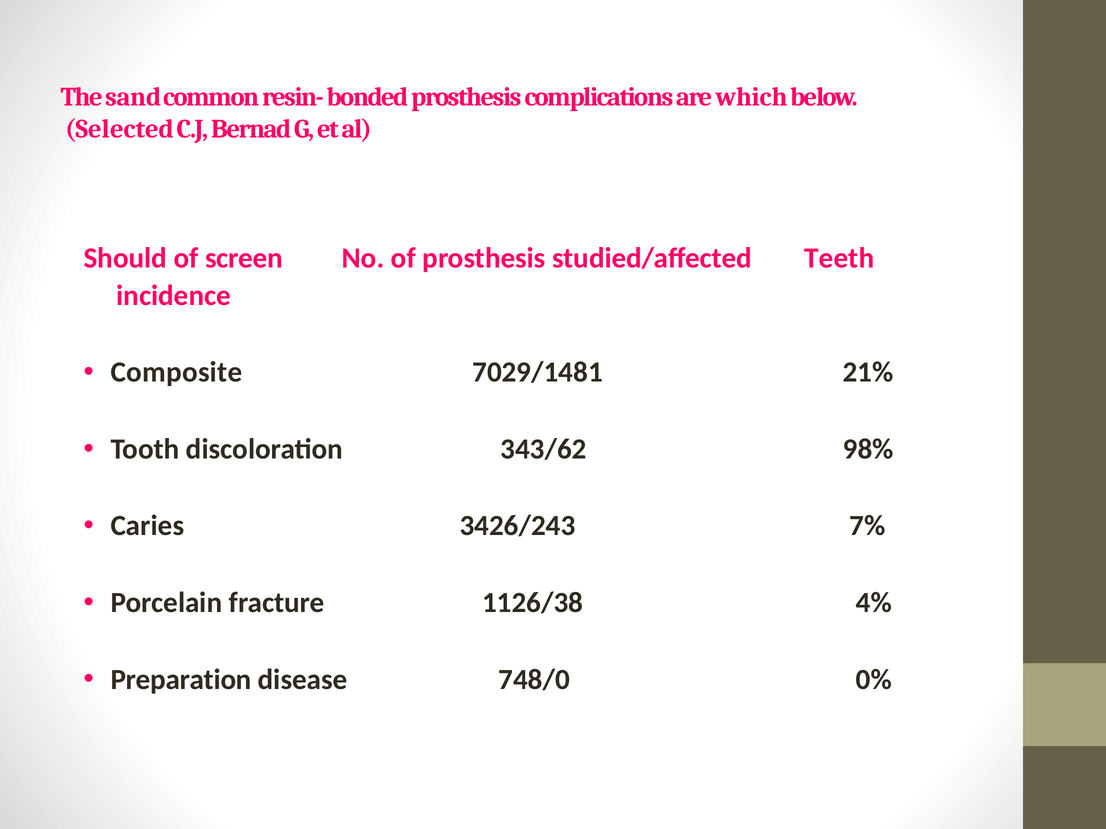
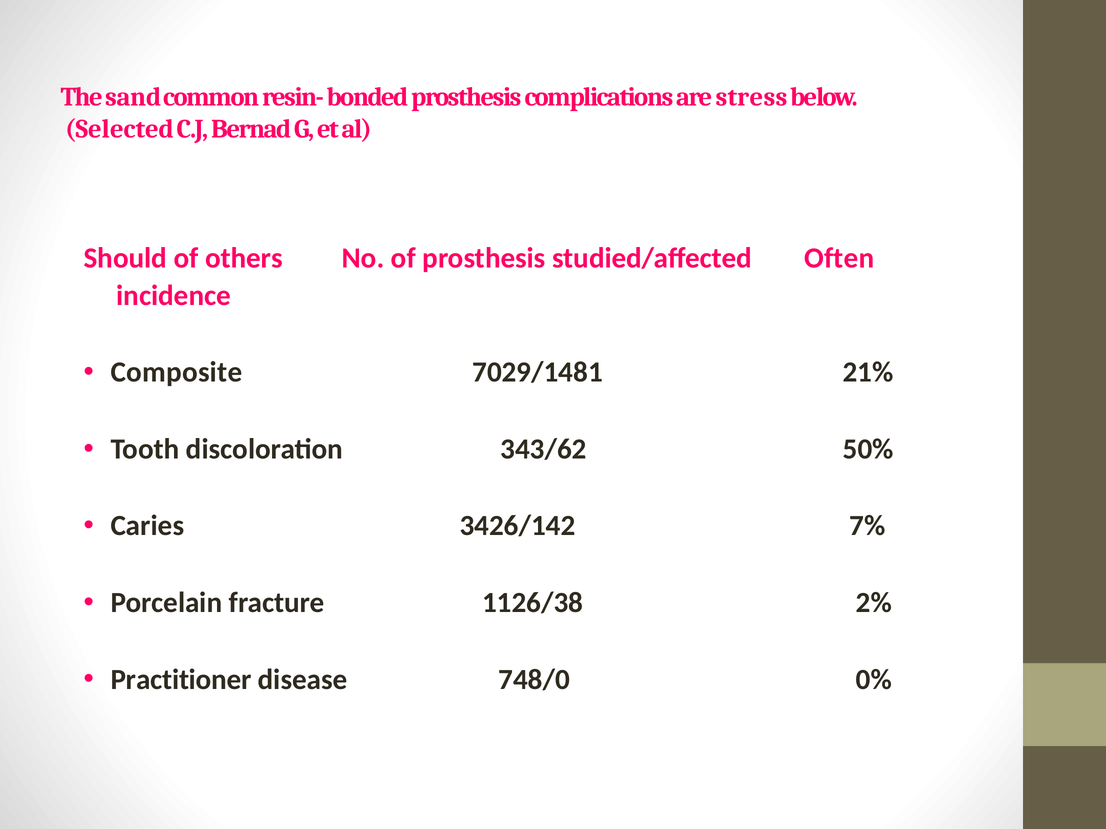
which: which -> stress
screen: screen -> others
Teeth: Teeth -> Often
98%: 98% -> 50%
3426/243: 3426/243 -> 3426/142
4%: 4% -> 2%
Preparation: Preparation -> Practitioner
